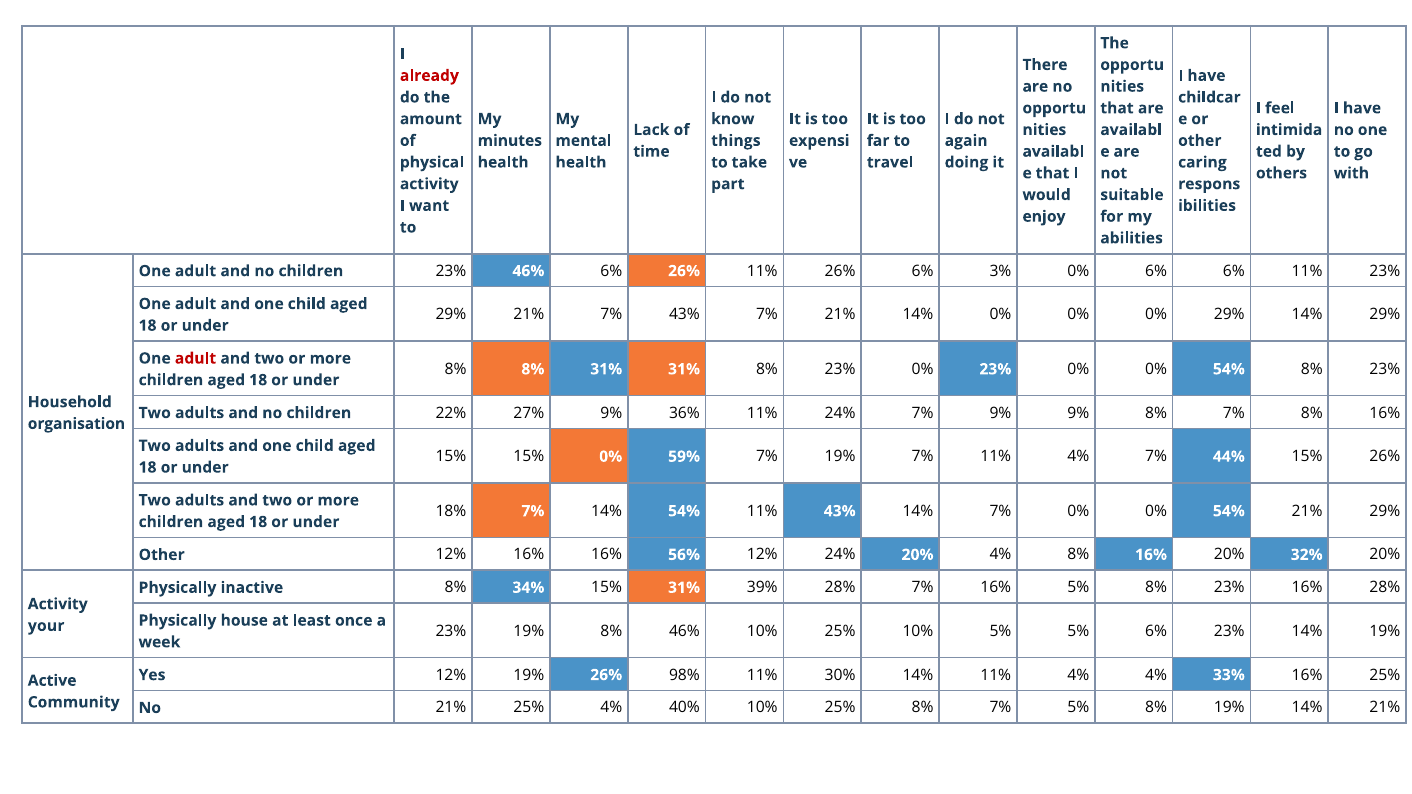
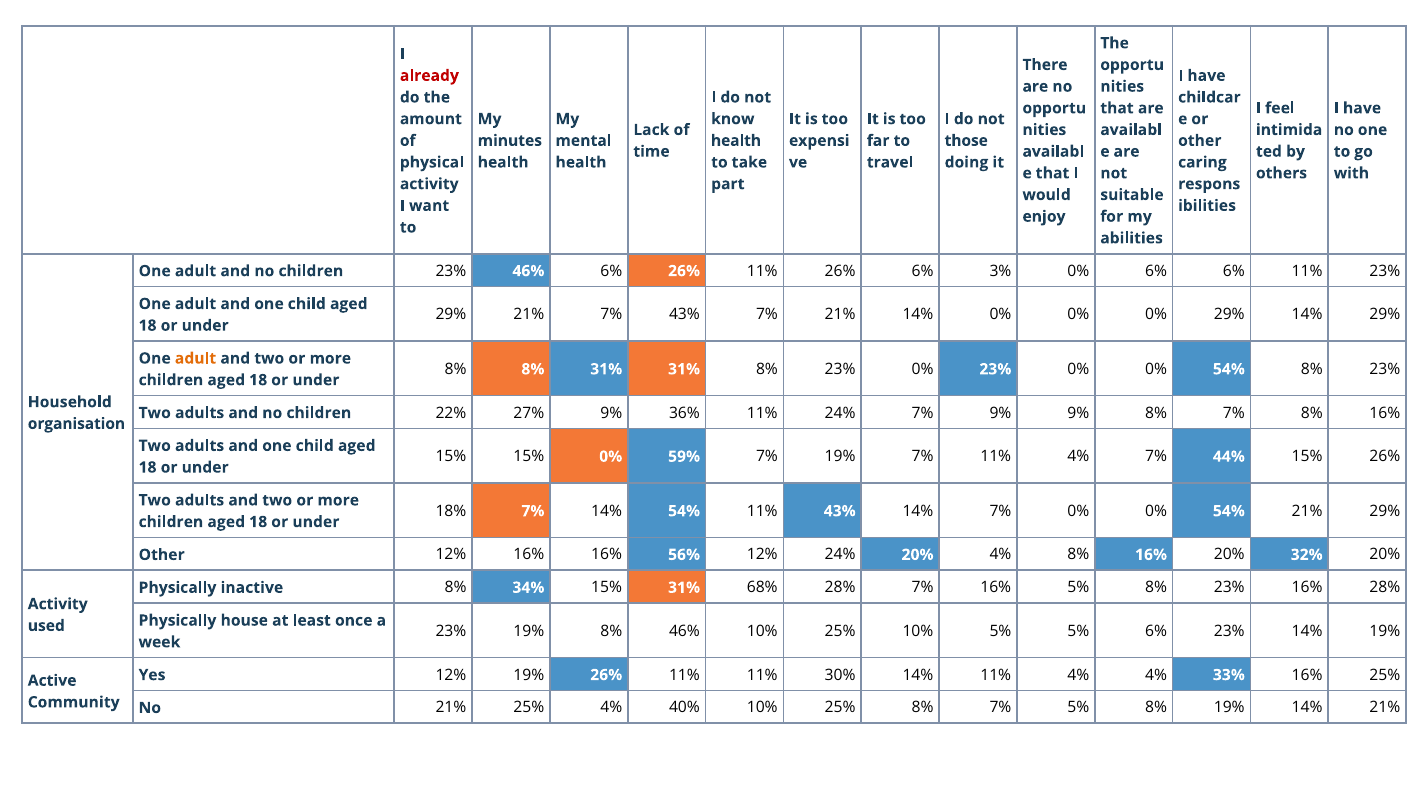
things at (736, 141): things -> health
again: again -> those
adult at (196, 359) colour: red -> orange
39%: 39% -> 68%
your: your -> used
19% 26% 98%: 98% -> 11%
